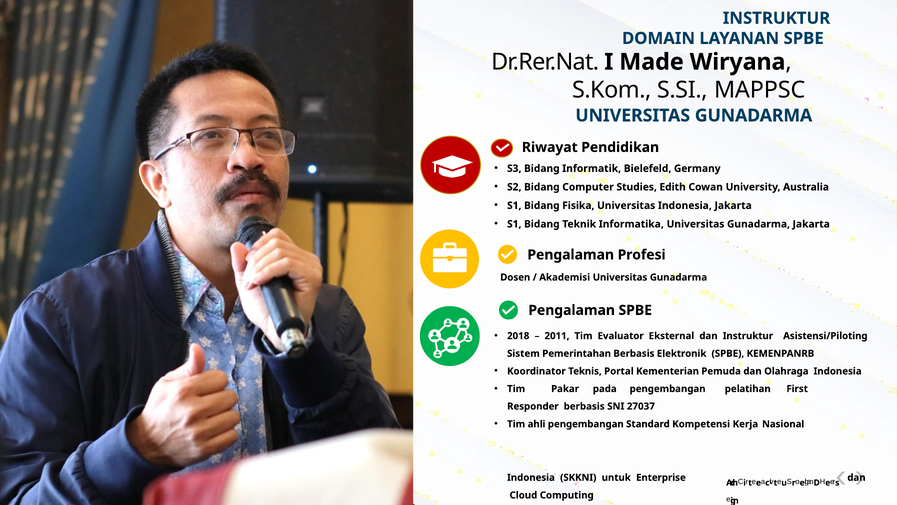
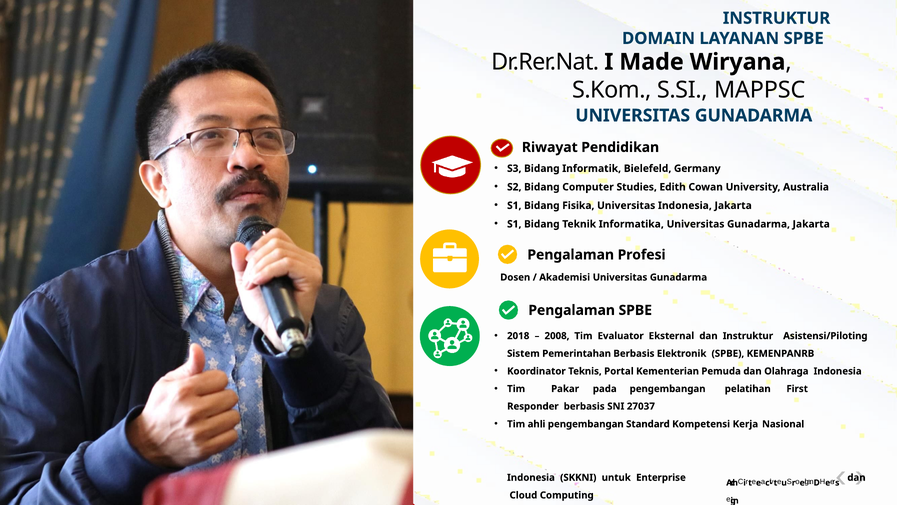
2011: 2011 -> 2008
